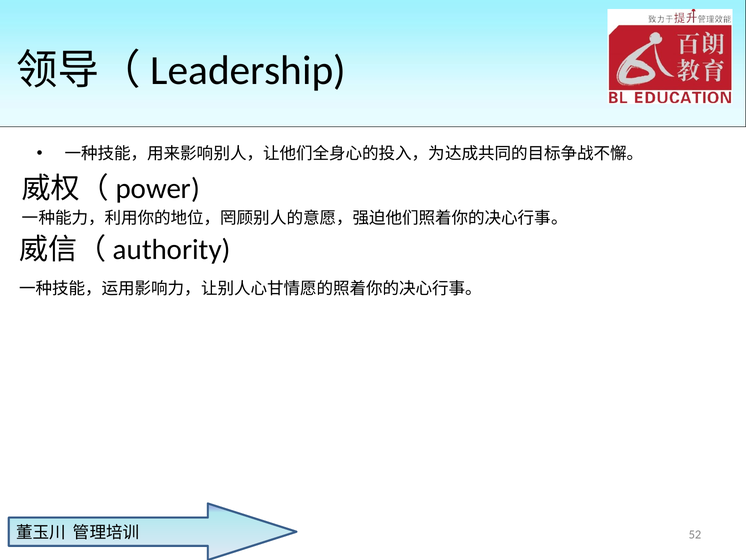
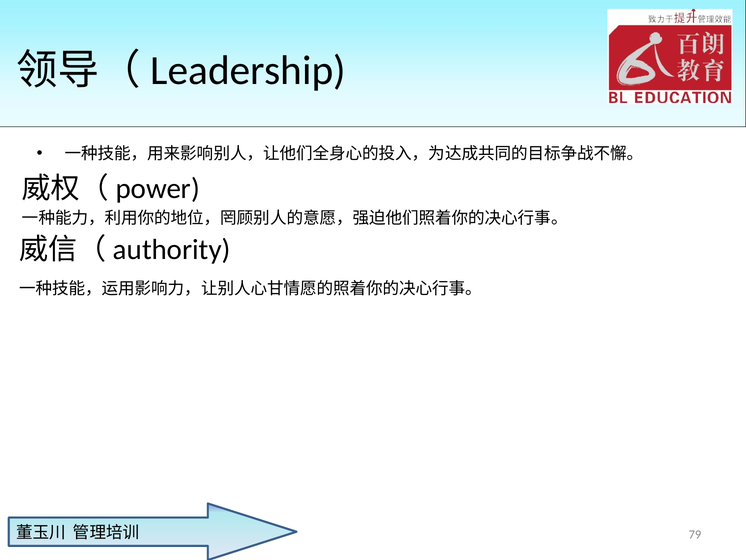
52: 52 -> 79
